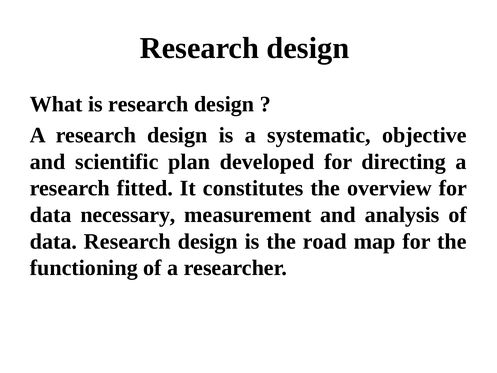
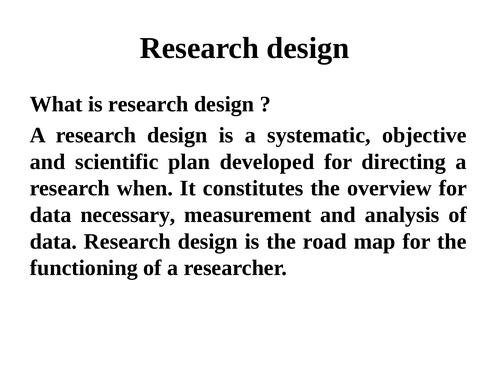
fitted: fitted -> when
